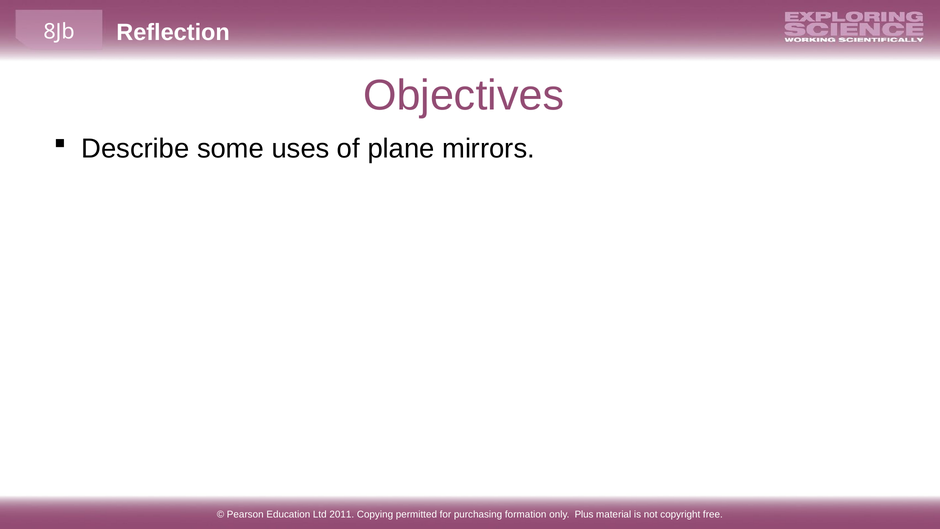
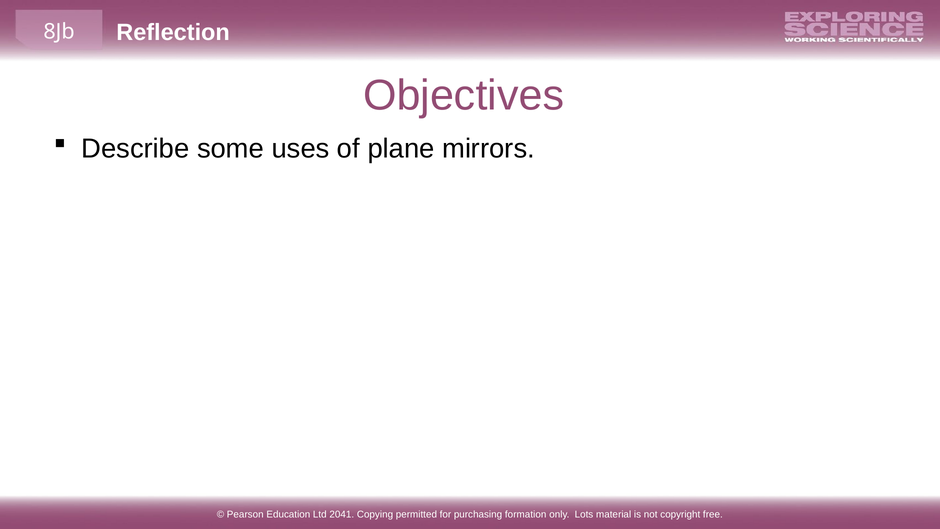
2011: 2011 -> 2041
Plus: Plus -> Lots
